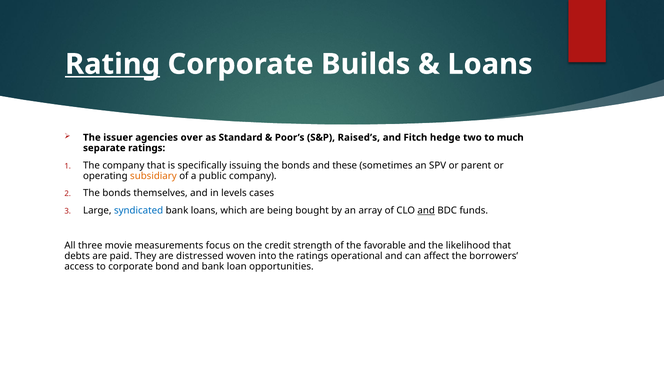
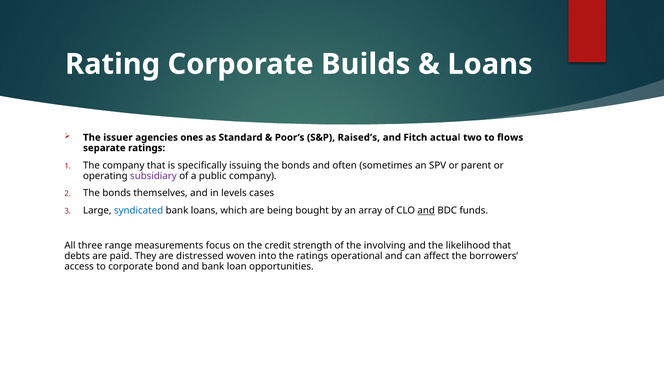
Rating underline: present -> none
over: over -> ones
hedge: hedge -> actual
much: much -> flows
these: these -> often
subsidiary colour: orange -> purple
movie: movie -> range
favorable: favorable -> involving
